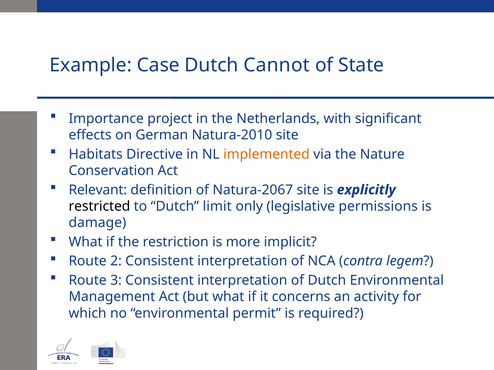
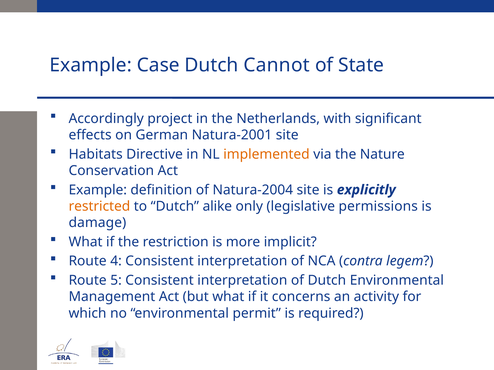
Importance: Importance -> Accordingly
Natura-2010: Natura-2010 -> Natura-2001
Relevant at (98, 190): Relevant -> Example
Natura-2067: Natura-2067 -> Natura-2004
restricted colour: black -> orange
limit: limit -> alike
2: 2 -> 4
3: 3 -> 5
